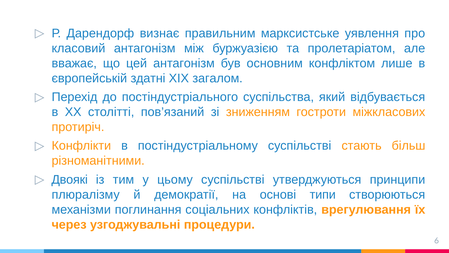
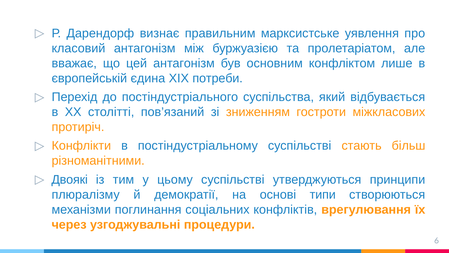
здатні: здатні -> єдина
загалом: загалом -> потреби
